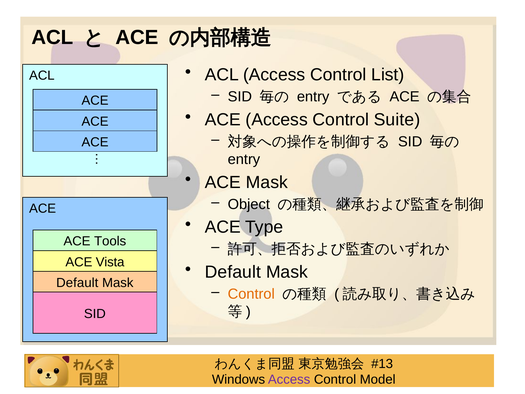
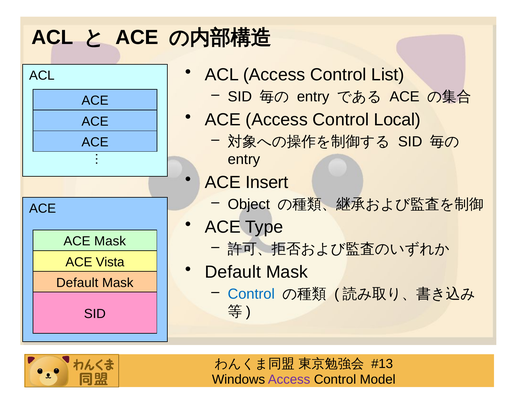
Suite: Suite -> Local
ACE Mask: Mask -> Insert
ACE Tools: Tools -> Mask
Control at (251, 294) colour: orange -> blue
